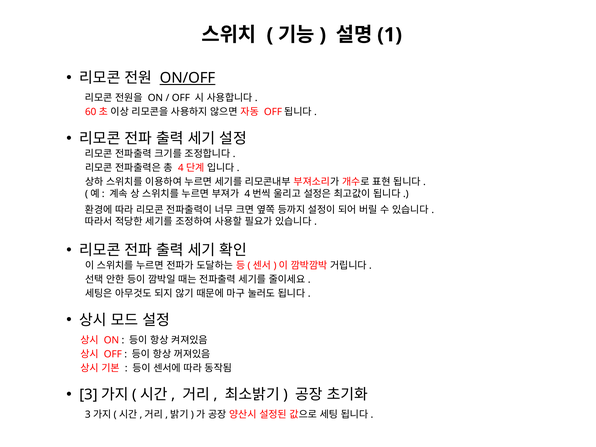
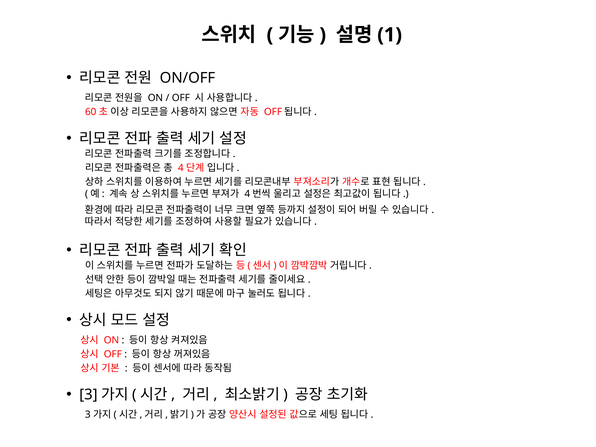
ON/OFF underline: present -> none
